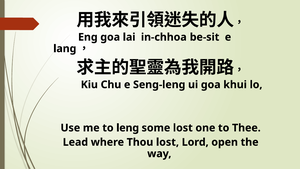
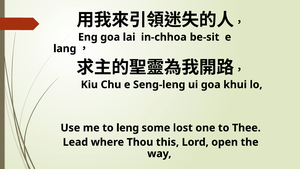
Thou lost: lost -> this
